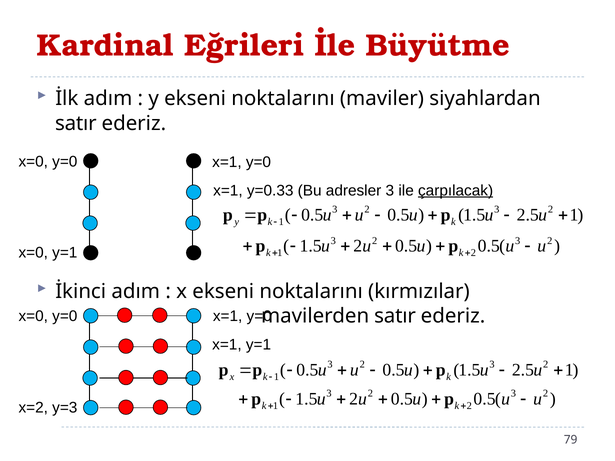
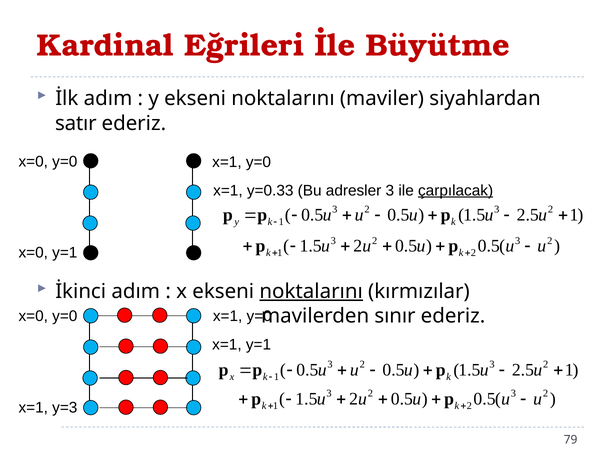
noktalarını at (311, 292) underline: none -> present
satır at (395, 316): satır -> sınır
x=2 at (33, 408): x=2 -> x=1
